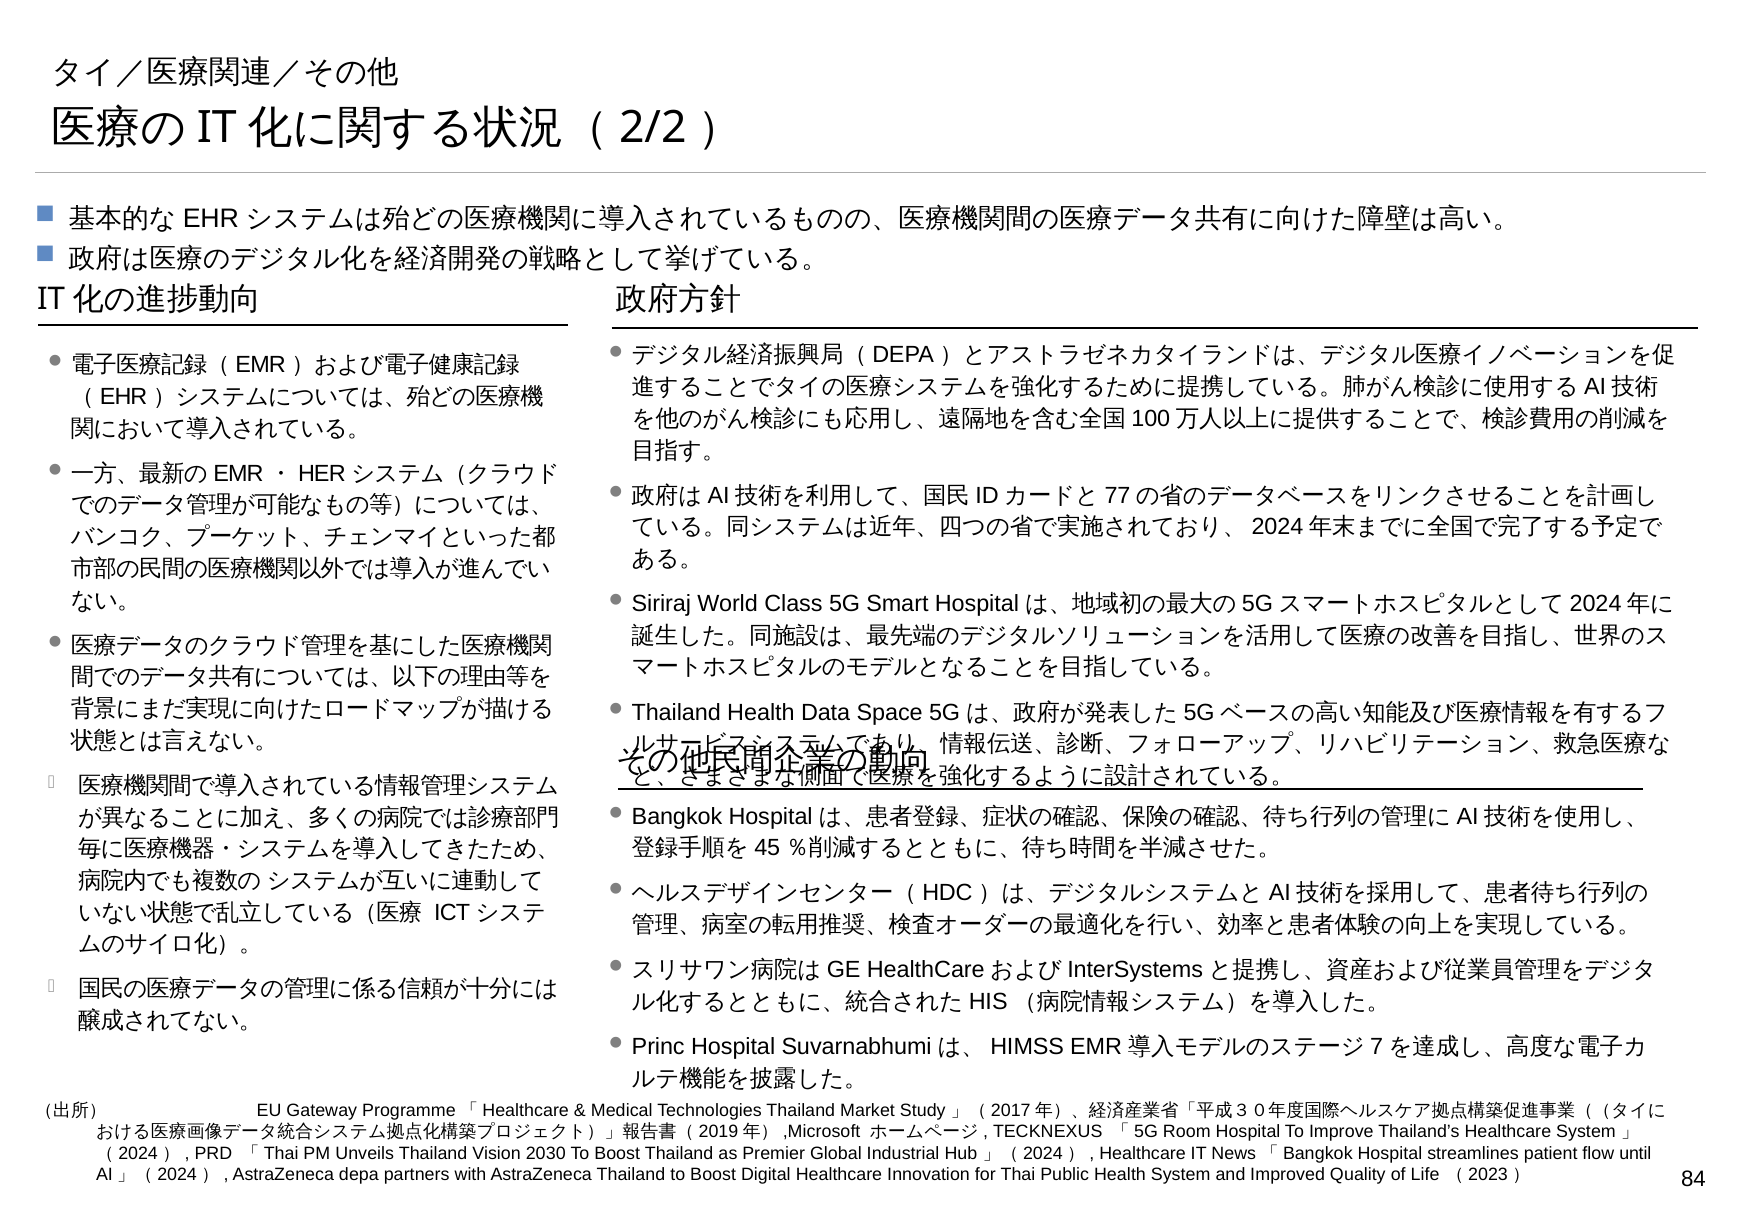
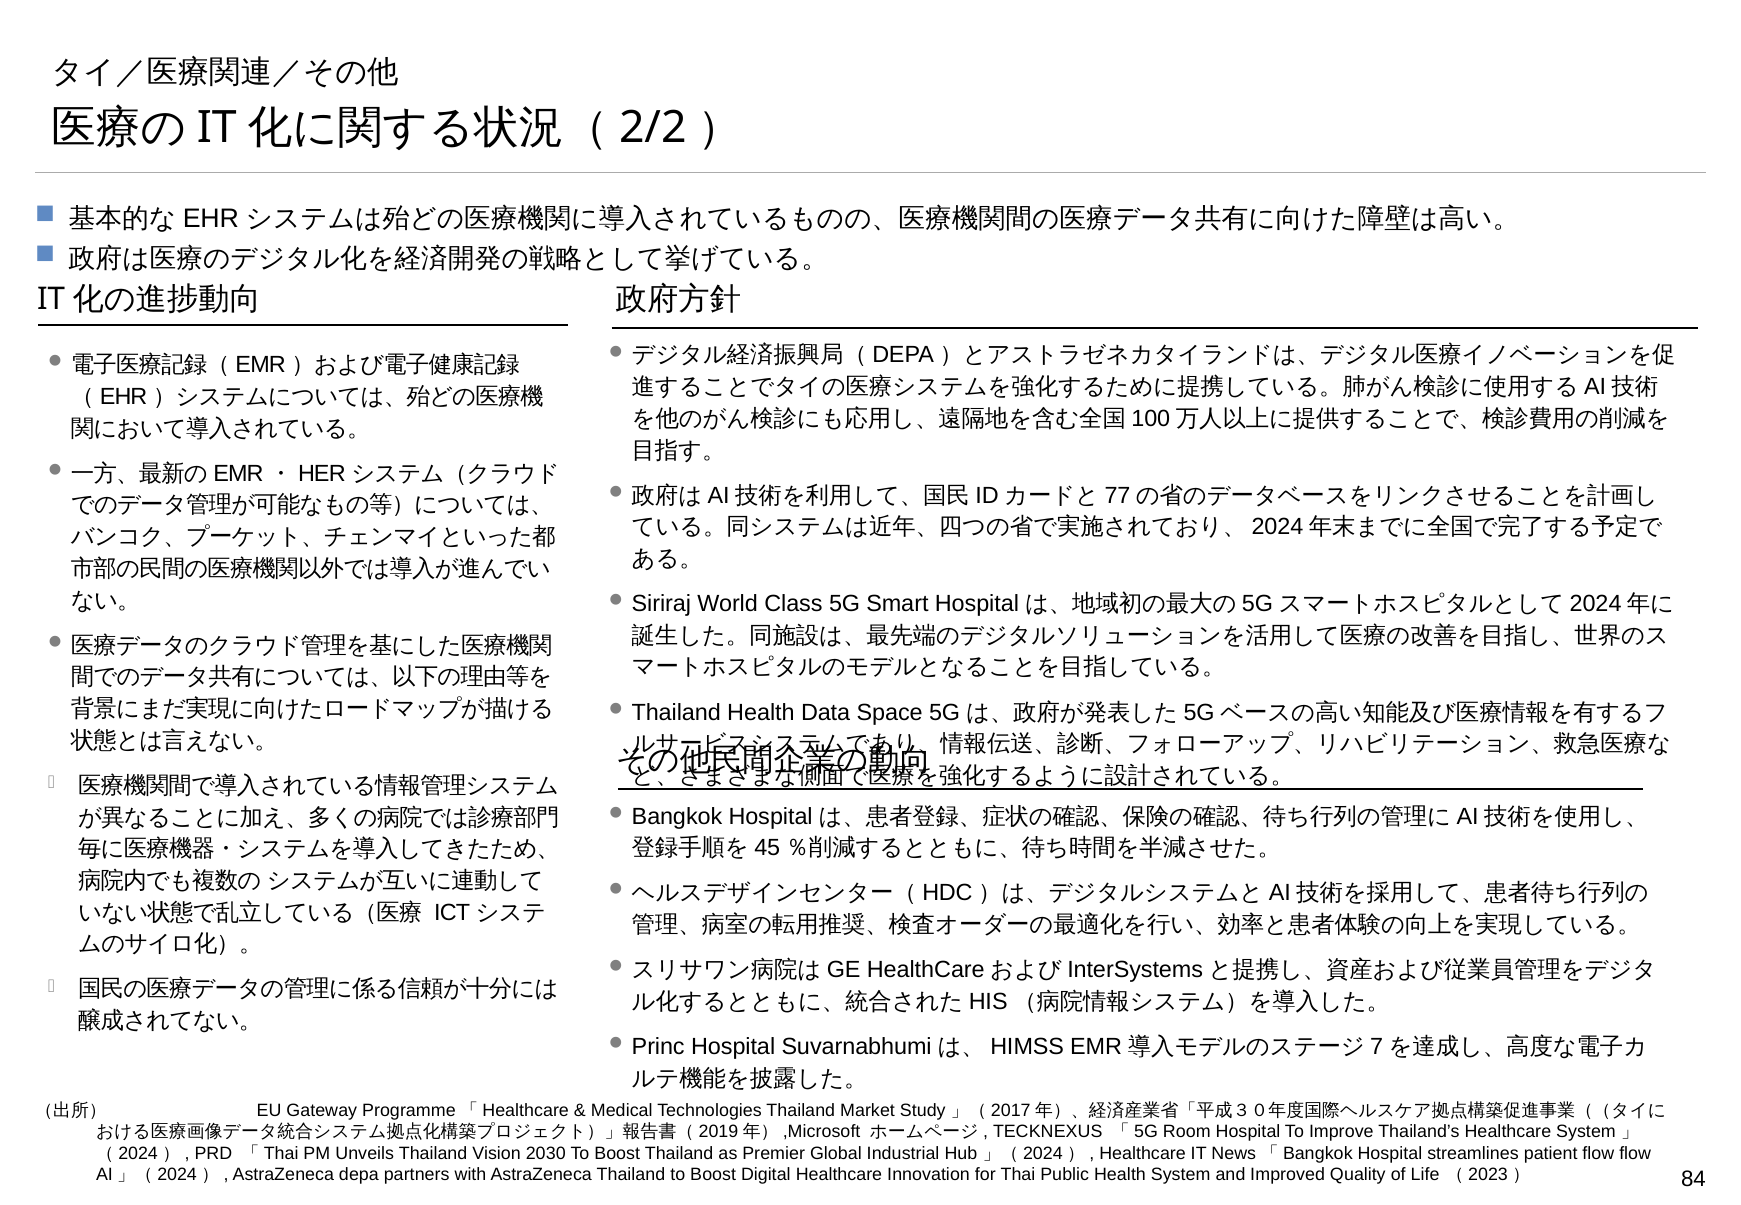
flow until: until -> flow
